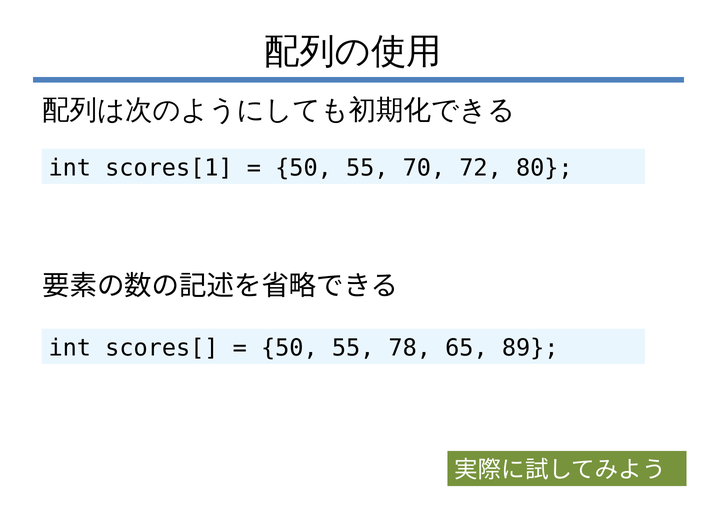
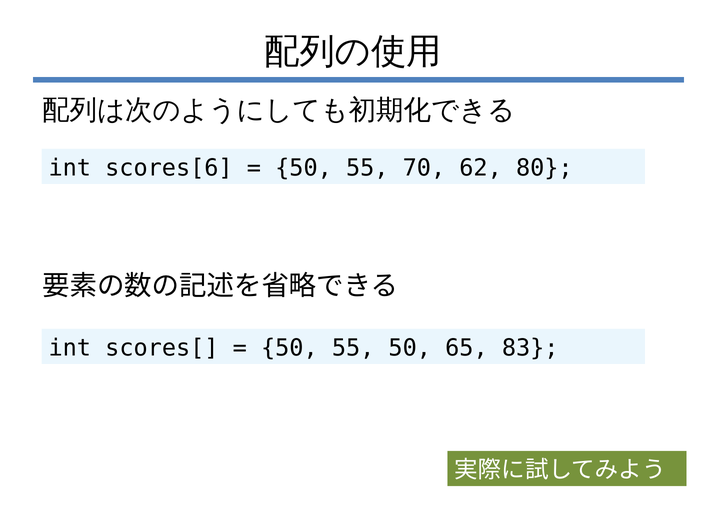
scores[1: scores[1 -> scores[6
72: 72 -> 62
55 78: 78 -> 50
89: 89 -> 83
